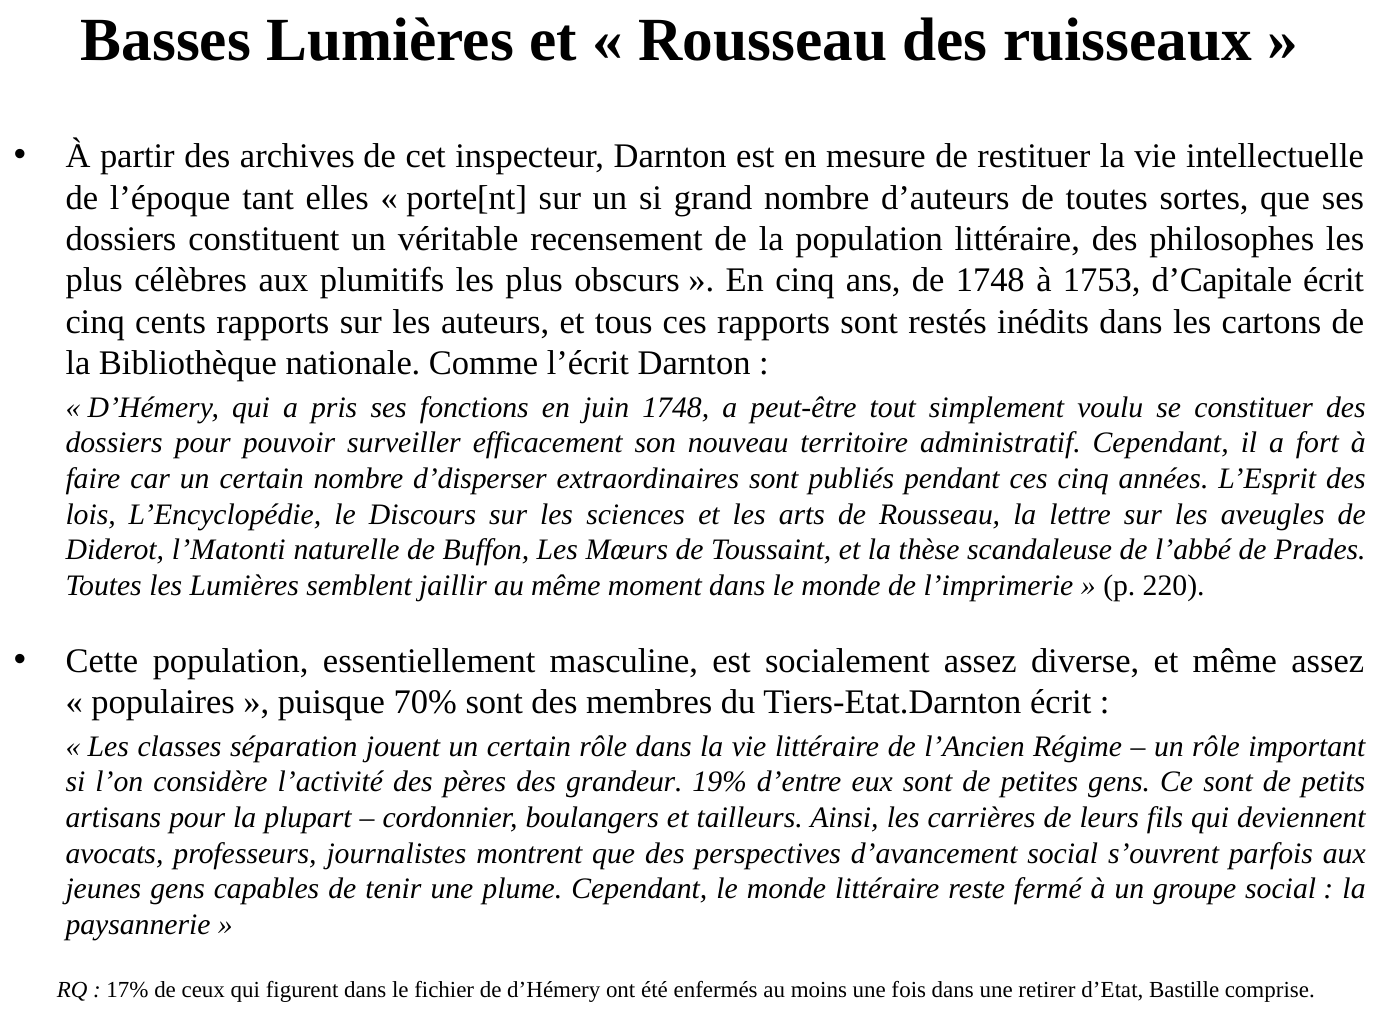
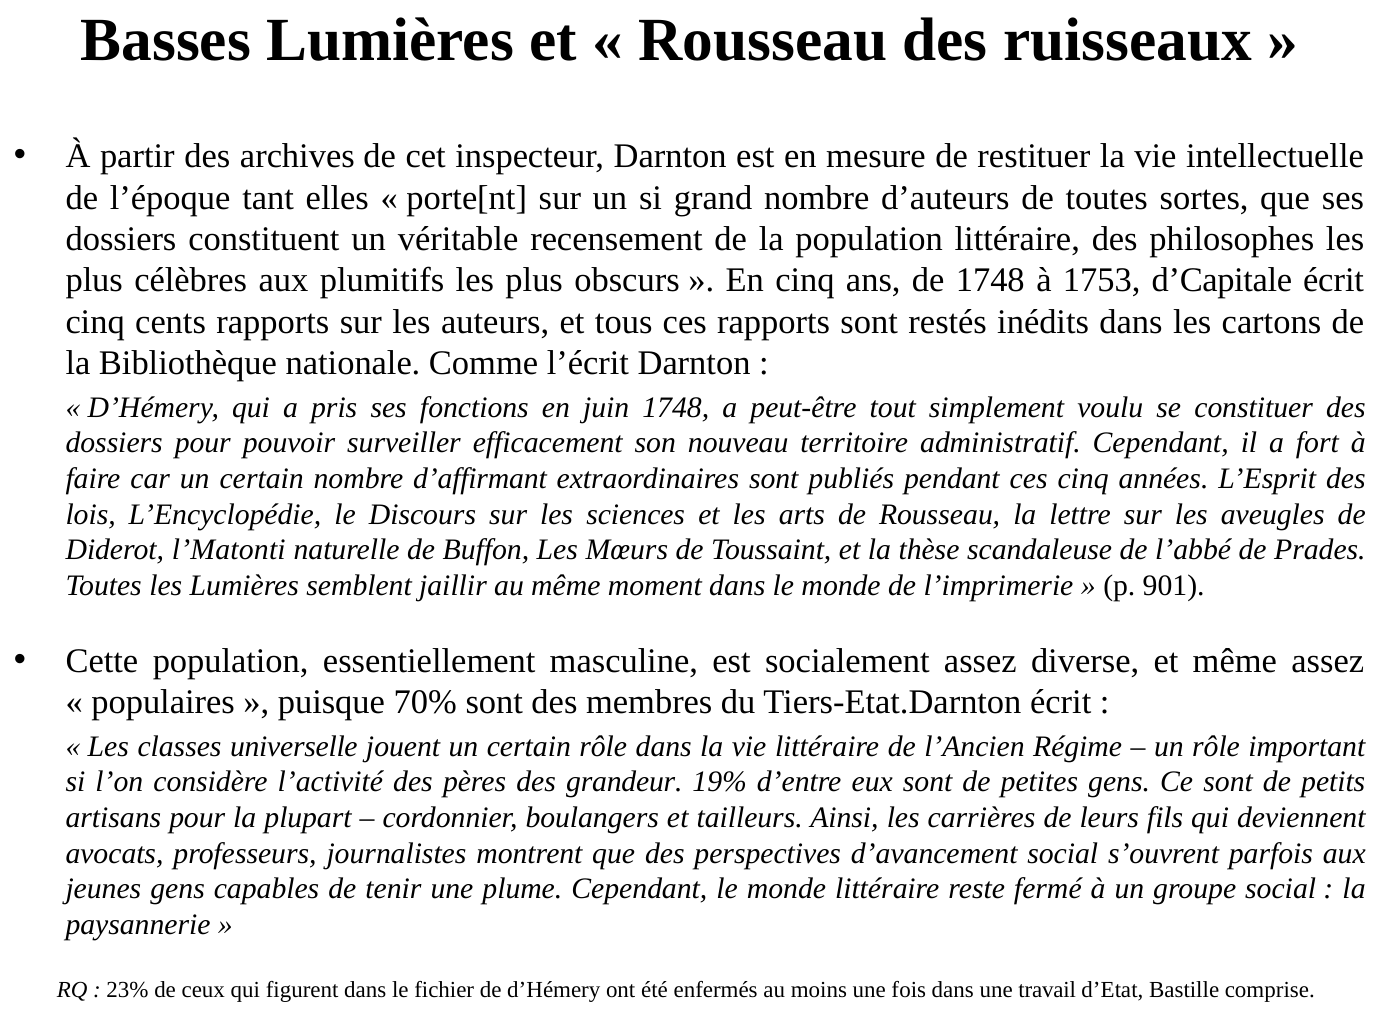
d’disperser: d’disperser -> d’affirmant
220: 220 -> 901
séparation: séparation -> universelle
17%: 17% -> 23%
retirer: retirer -> travail
